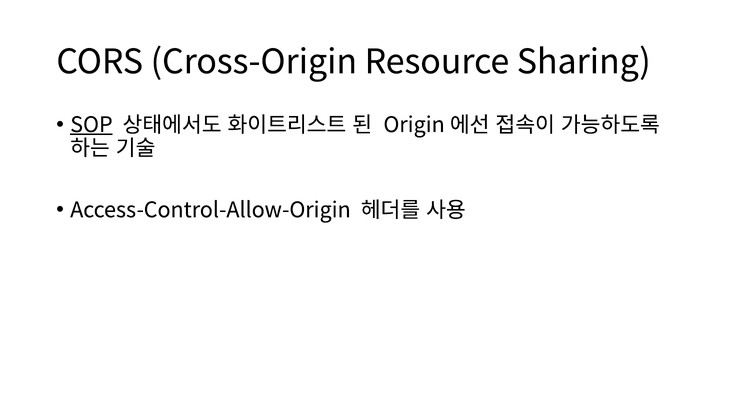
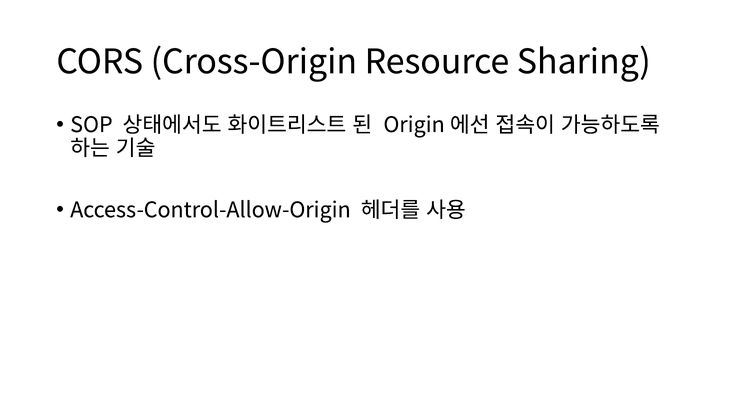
SOP underline: present -> none
